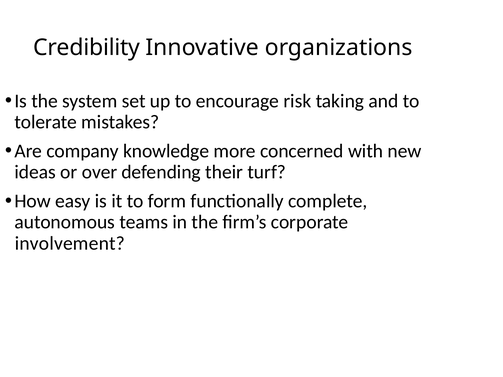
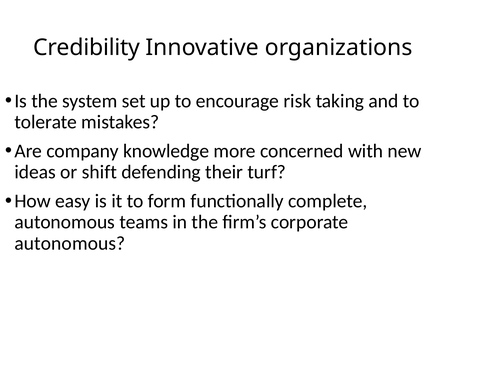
over: over -> shift
involvement at (70, 243): involvement -> autonomous
